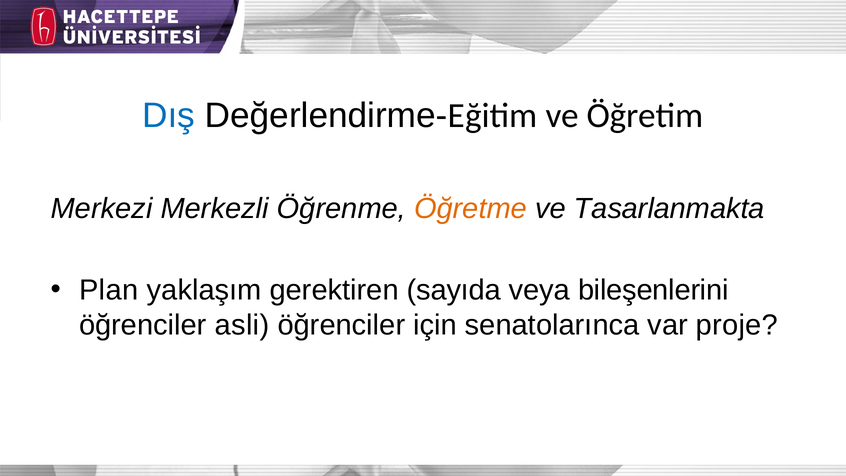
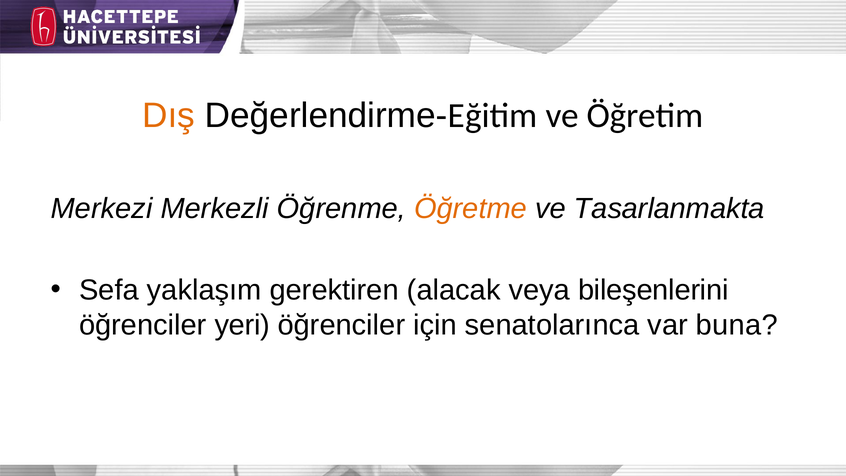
Dış colour: blue -> orange
Plan: Plan -> Sefa
sayıda: sayıda -> alacak
asli: asli -> yeri
proje: proje -> buna
